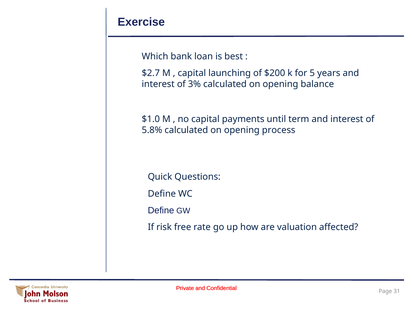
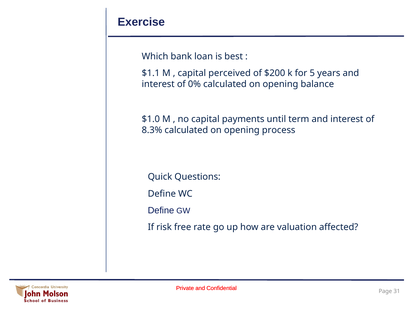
$2.7: $2.7 -> $1.1
launching: launching -> perceived
3%: 3% -> 0%
5.8%: 5.8% -> 8.3%
